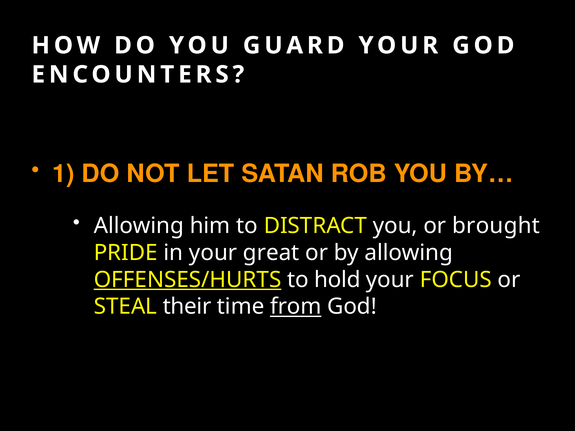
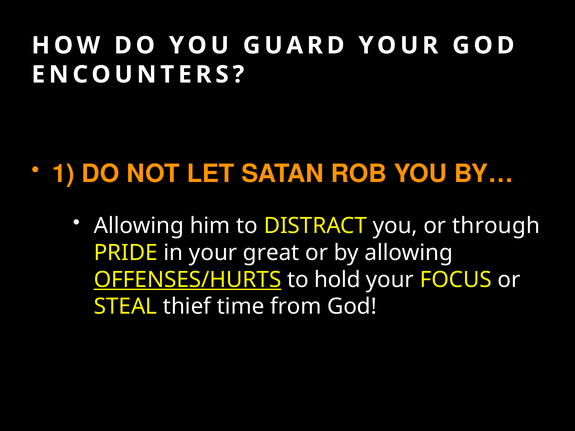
brought: brought -> through
their: their -> thief
from underline: present -> none
